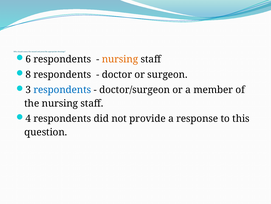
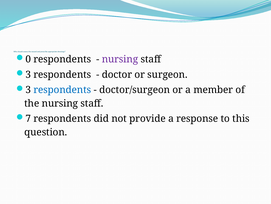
6: 6 -> 0
nursing at (120, 59) colour: orange -> purple
8 at (28, 74): 8 -> 3
4: 4 -> 7
